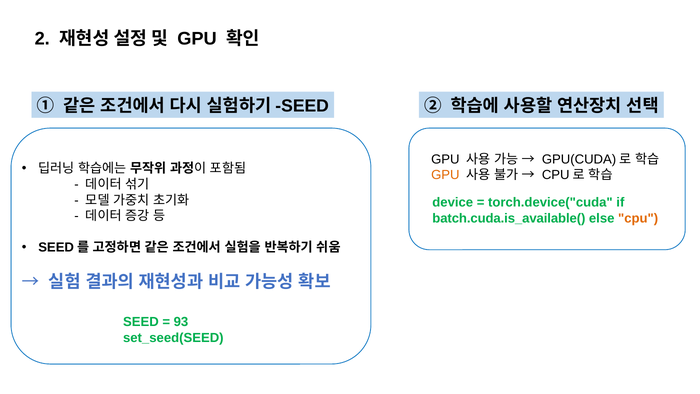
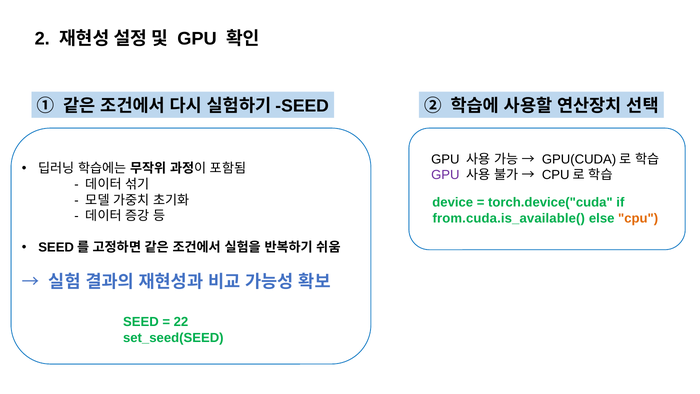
GPU at (445, 175) colour: orange -> purple
batch.cuda.is_available(: batch.cuda.is_available( -> from.cuda.is_available(
93: 93 -> 22
